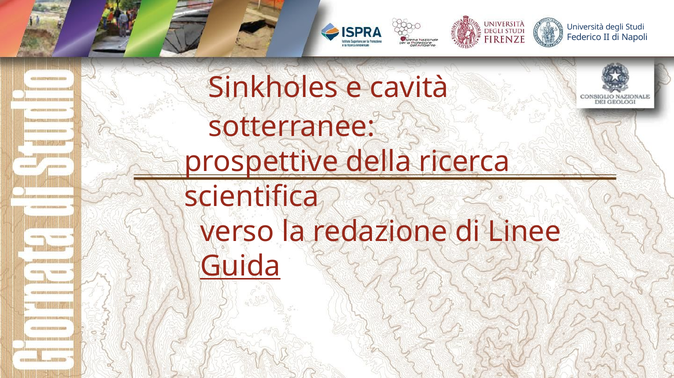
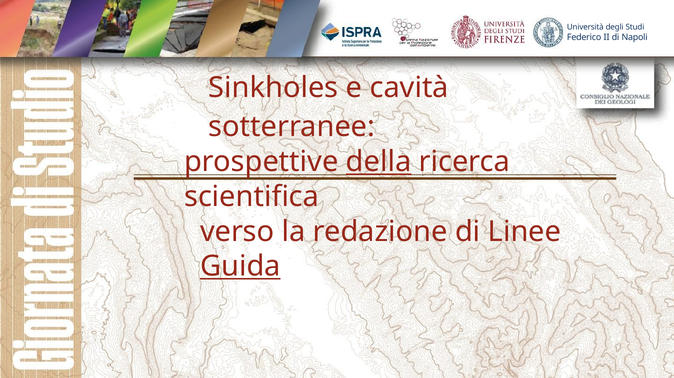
della underline: none -> present
